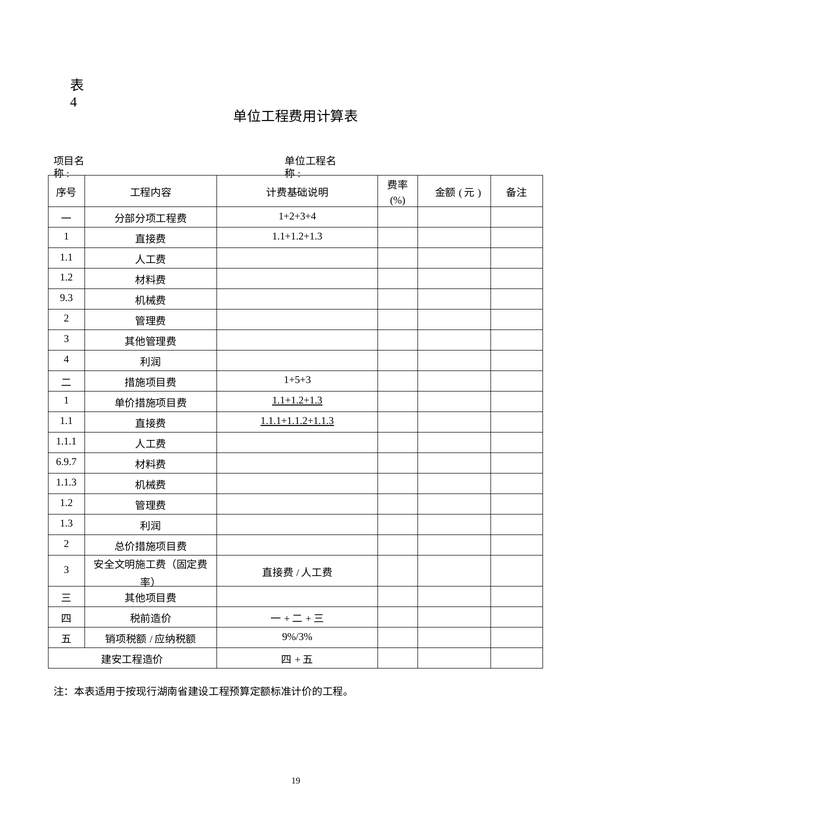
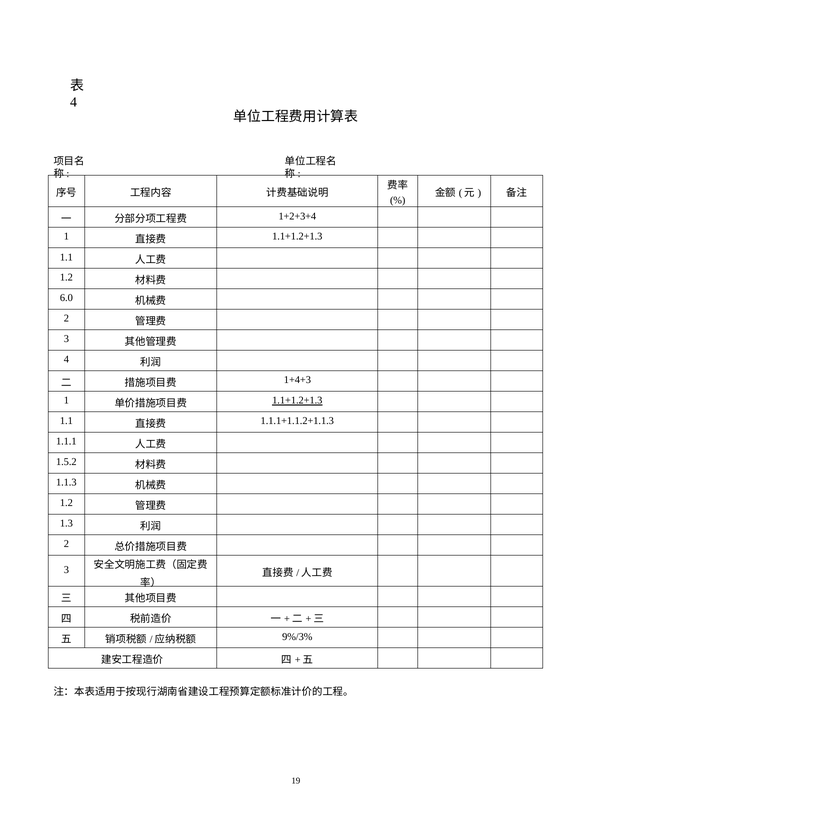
9.3: 9.3 -> 6.0
1+5+3: 1+5+3 -> 1+4+3
1.1.1+1.1.2+1.1.3 underline: present -> none
6.9.7: 6.9.7 -> 1.5.2
